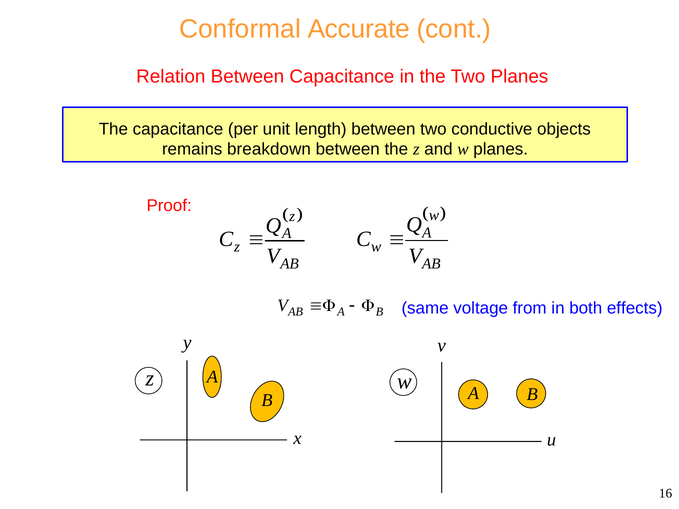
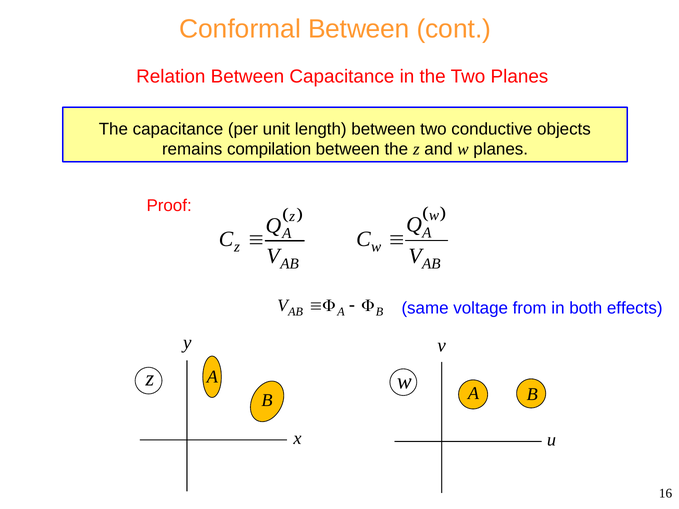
Conformal Accurate: Accurate -> Between
breakdown: breakdown -> compilation
